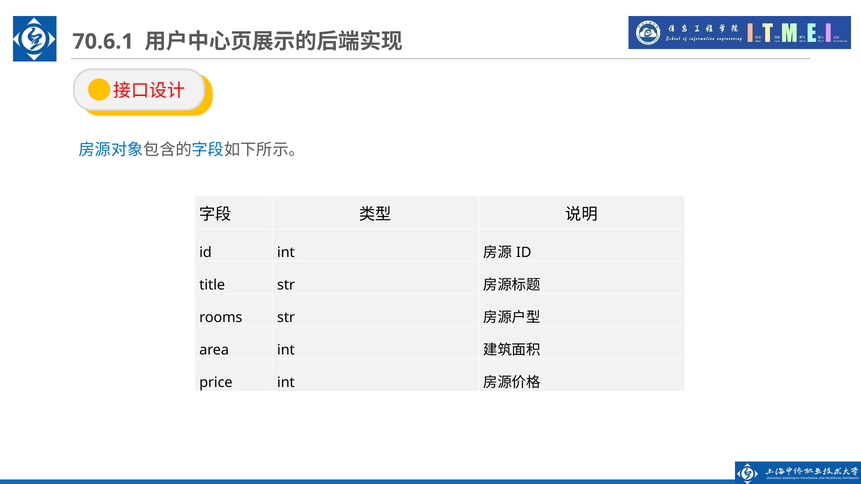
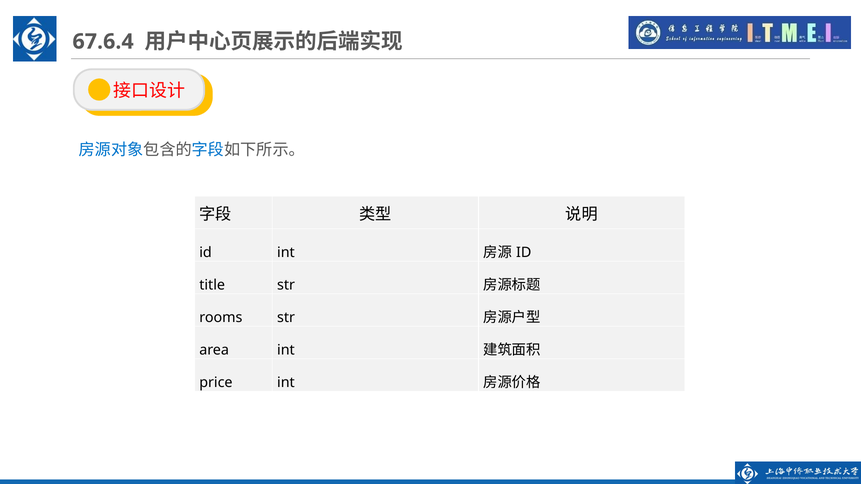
70.6.1: 70.6.1 -> 67.6.4
